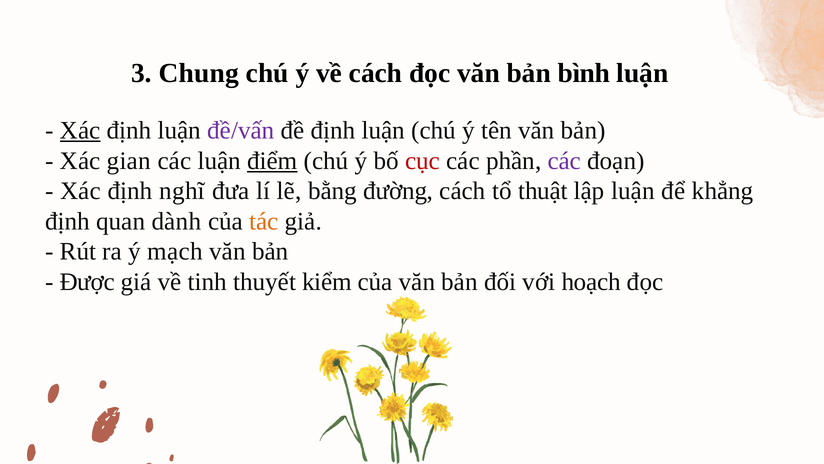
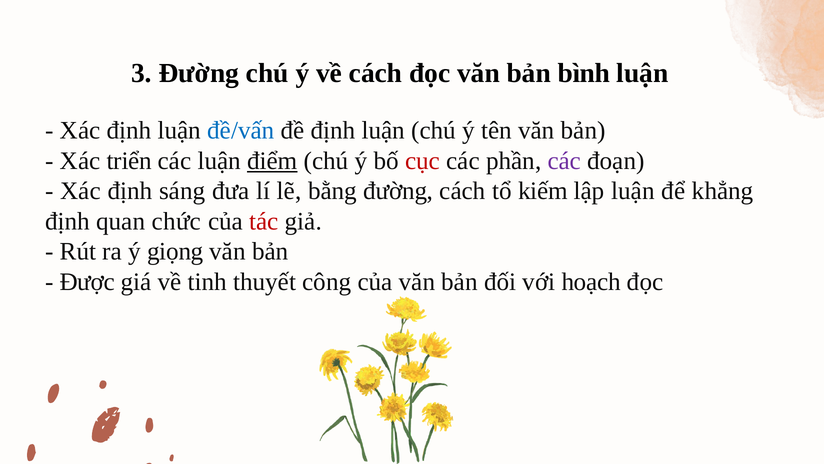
3 Chung: Chung -> Đường
Xác at (80, 130) underline: present -> none
đề/vấn colour: purple -> blue
gian: gian -> triển
nghĩ: nghĩ -> sáng
thuật: thuật -> kiếm
dành: dành -> chức
tác colour: orange -> red
mạch: mạch -> giọng
kiểm: kiểm -> công
